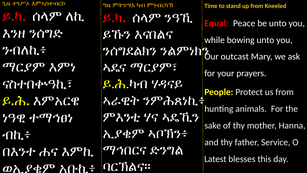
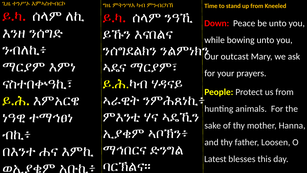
Equal: Equal -> Down
Service: Service -> Loosen
